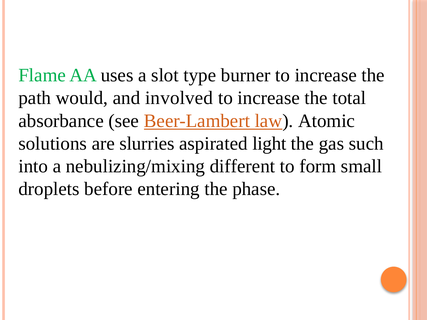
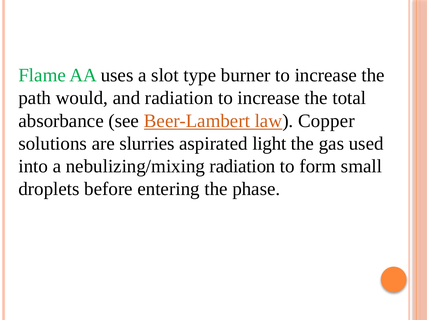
and involved: involved -> radiation
Atomic: Atomic -> Copper
such: such -> used
nebulizing/mixing different: different -> radiation
